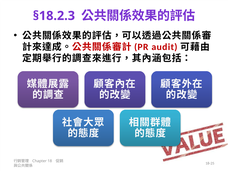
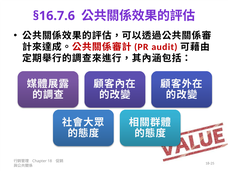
§18.2.3: §18.2.3 -> §16.7.6
